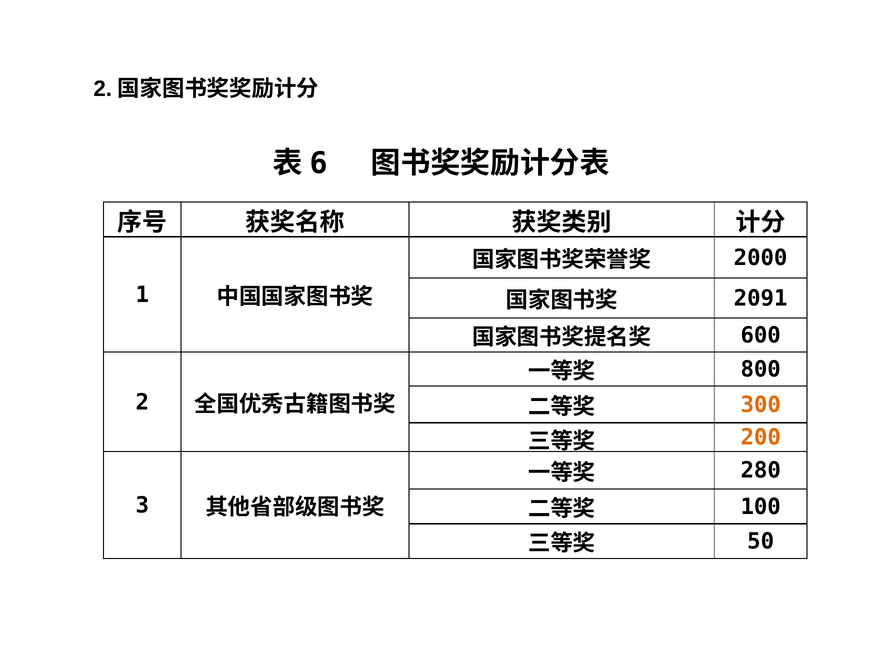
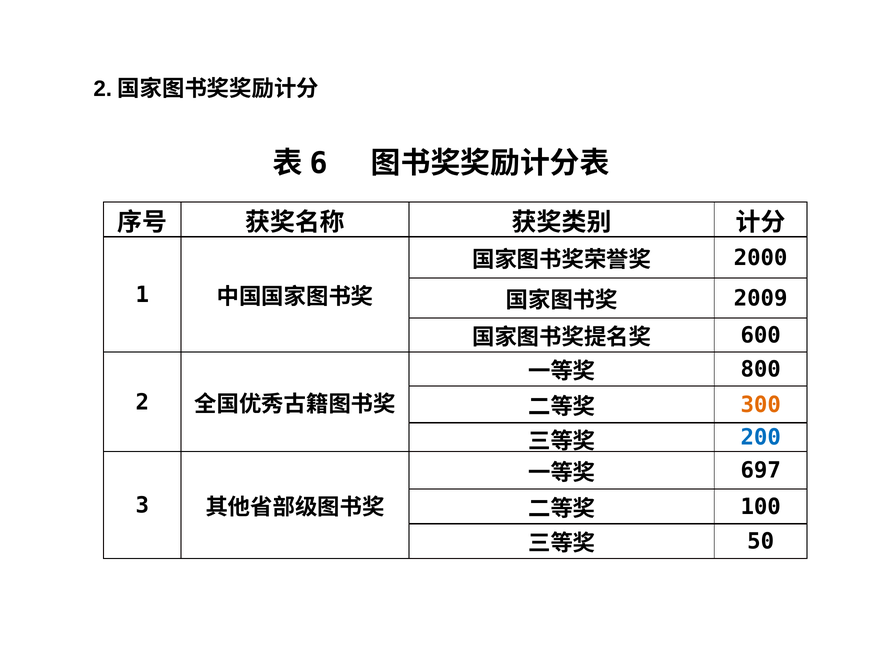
2091: 2091 -> 2009
200 colour: orange -> blue
280: 280 -> 697
